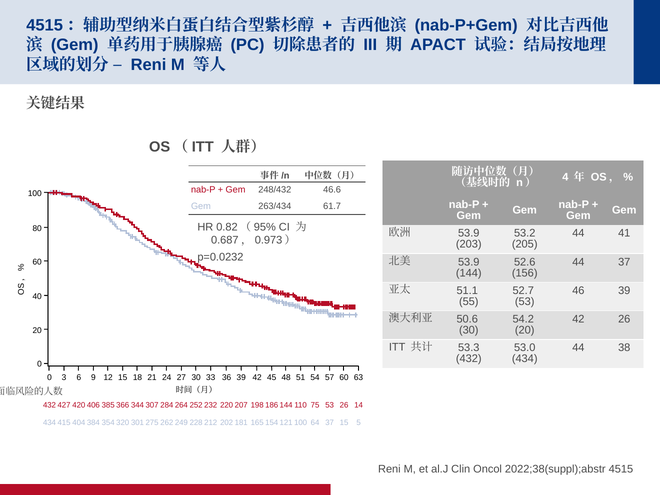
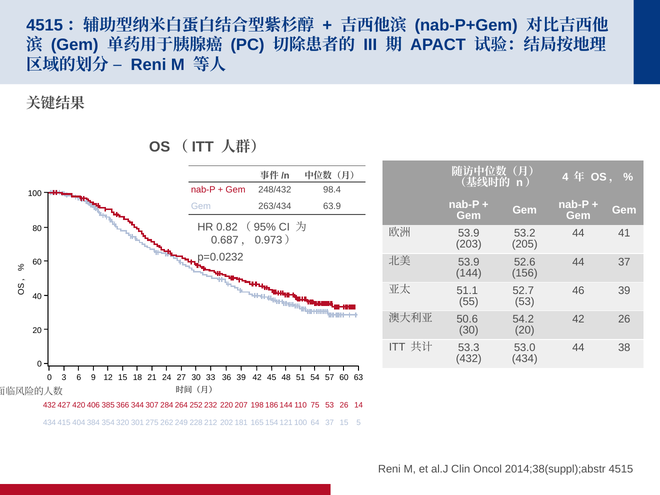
46.6: 46.6 -> 98.4
61.7: 61.7 -> 63.9
2022;38(suppl);abstr: 2022;38(suppl);abstr -> 2014;38(suppl);abstr
